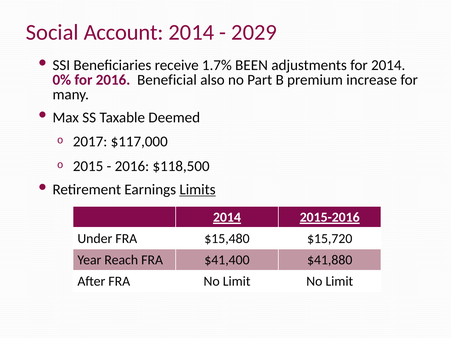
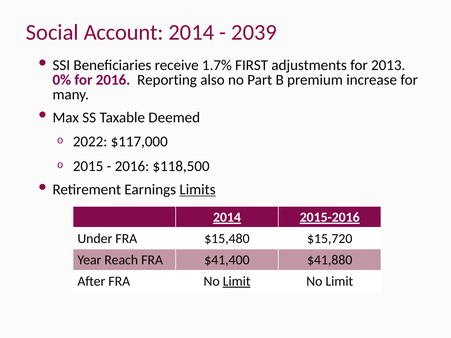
2029: 2029 -> 2039
BEEN: BEEN -> FIRST
for 2014: 2014 -> 2013
Beneficial: Beneficial -> Reporting
2017: 2017 -> 2022
Limit at (237, 281) underline: none -> present
